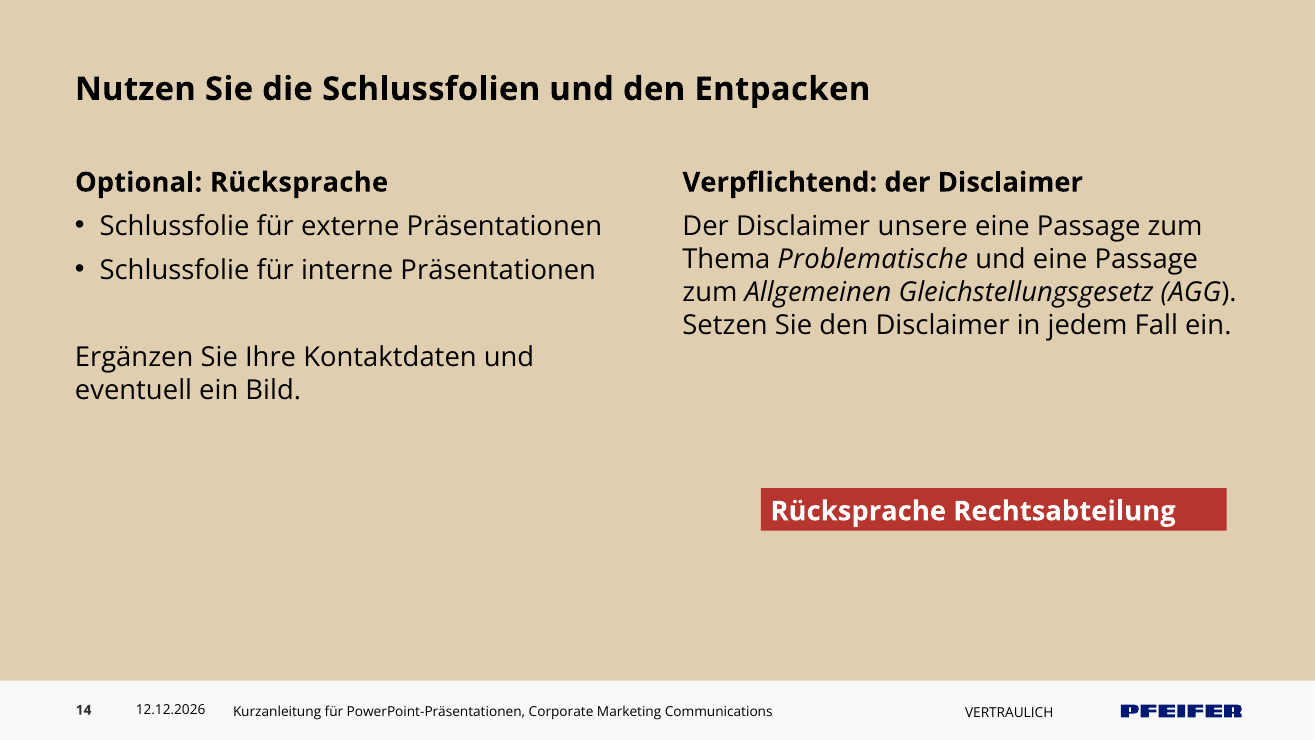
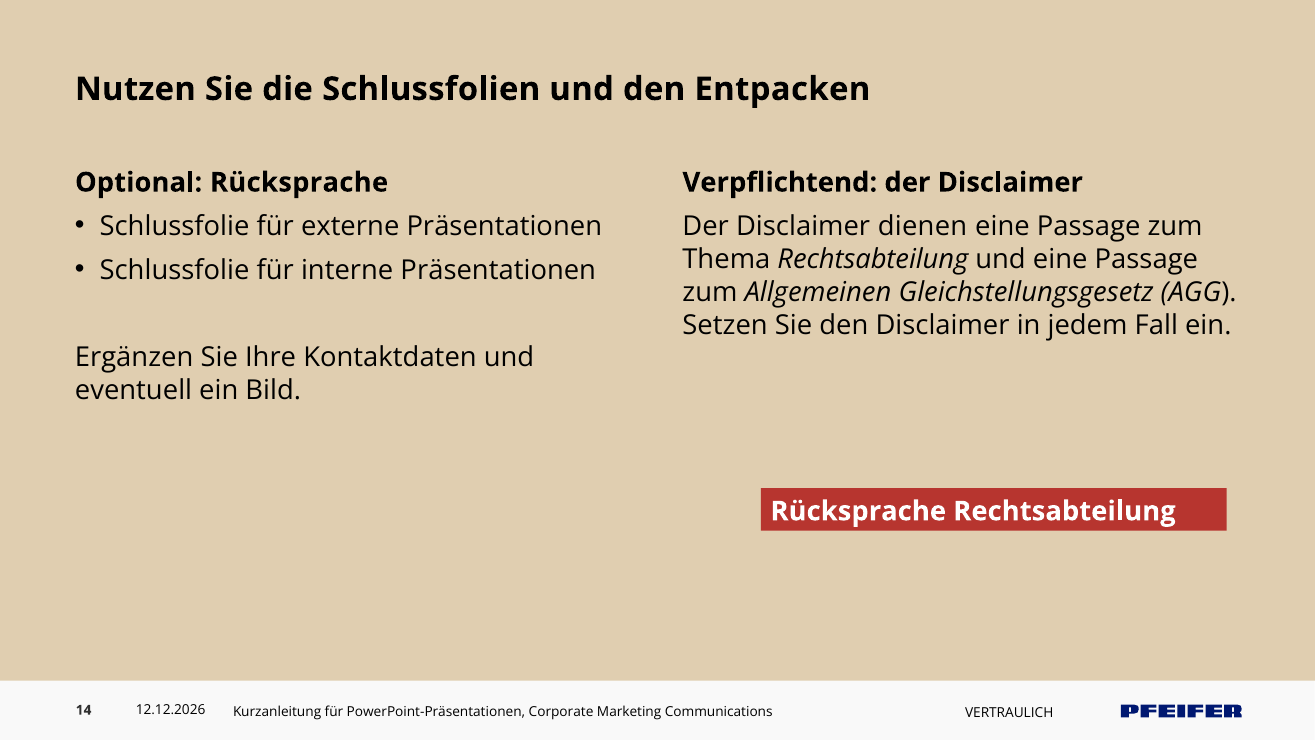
unsere: unsere -> dienen
Thema Problematische: Problematische -> Rechtsabteilung
